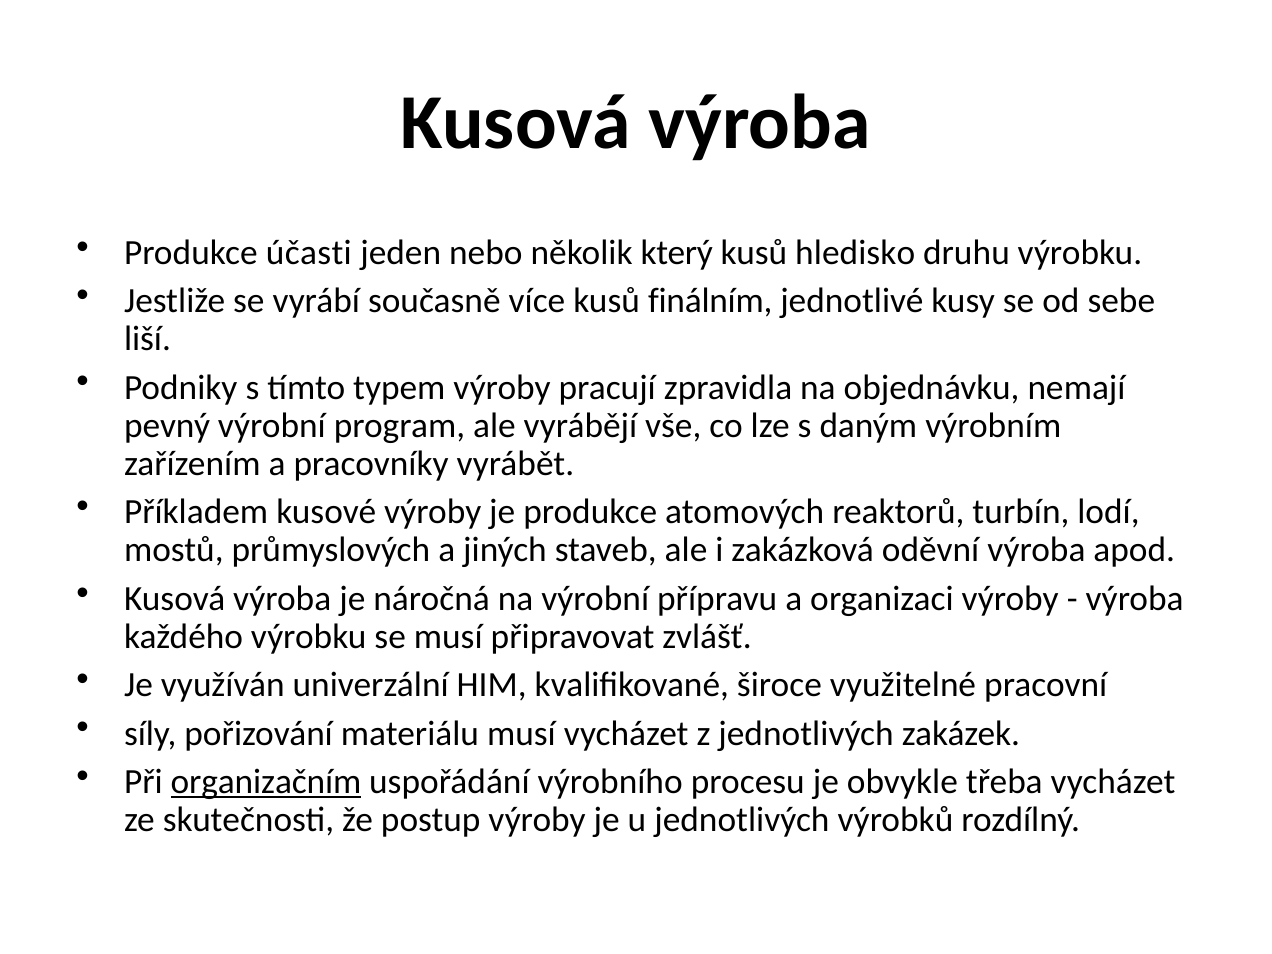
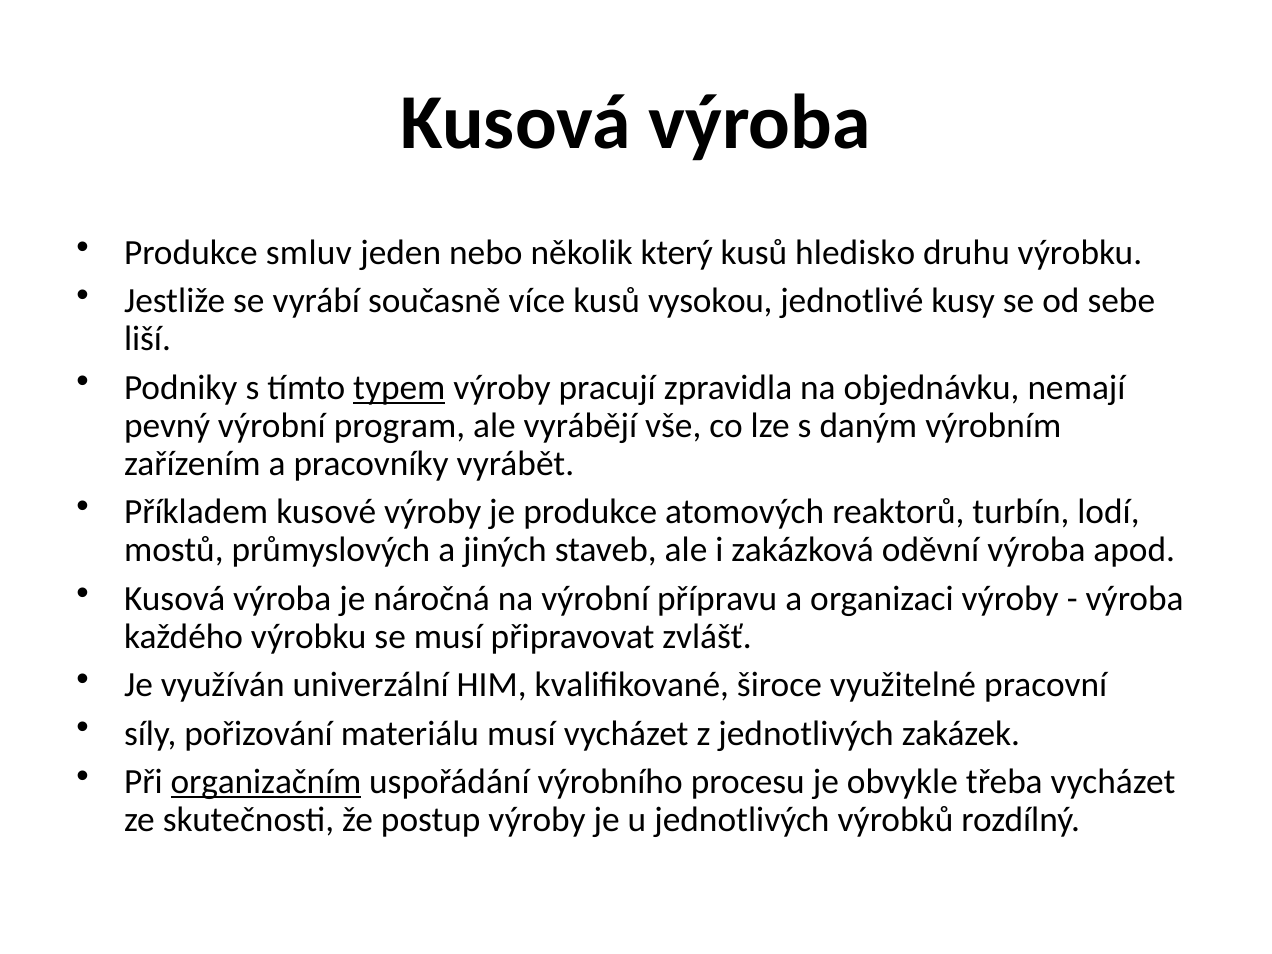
účasti: účasti -> smluv
finálním: finálním -> vysokou
typem underline: none -> present
